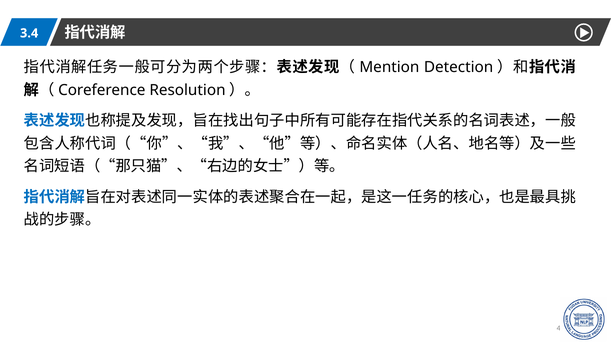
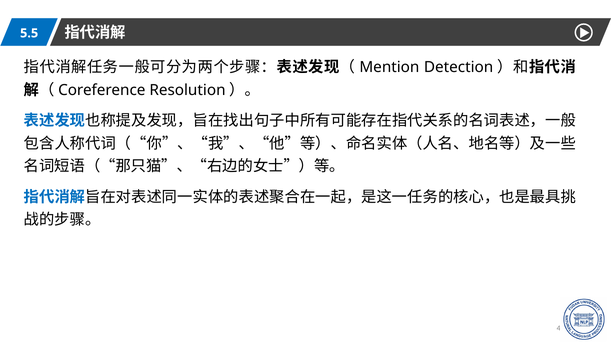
3.4: 3.4 -> 5.5
